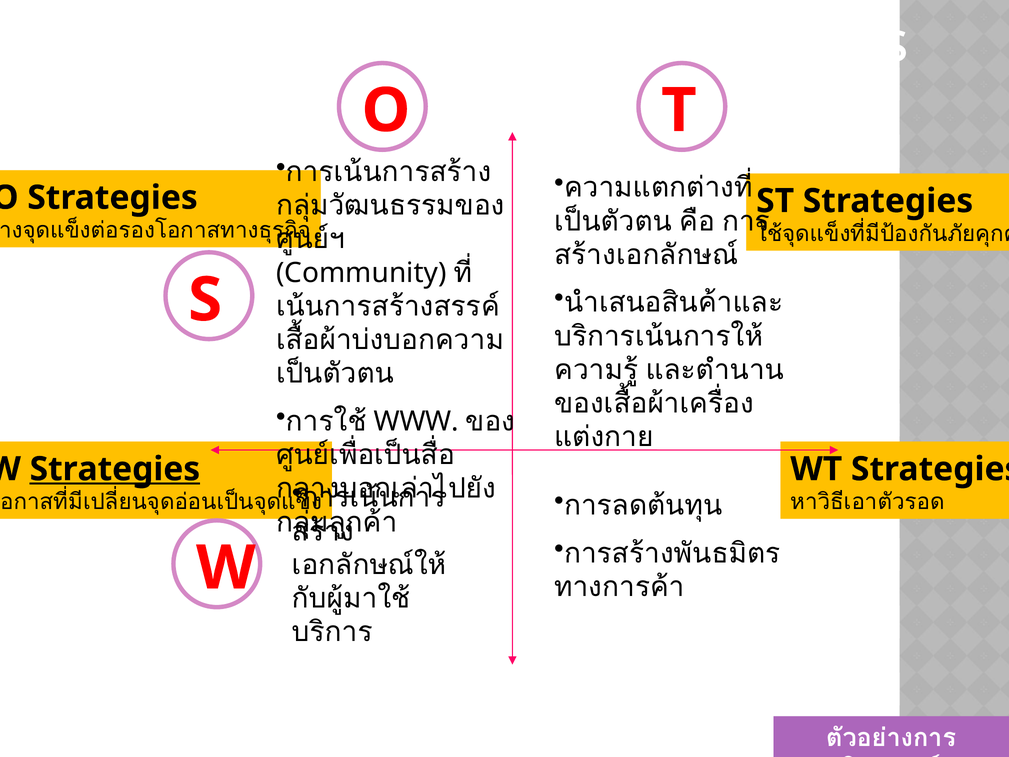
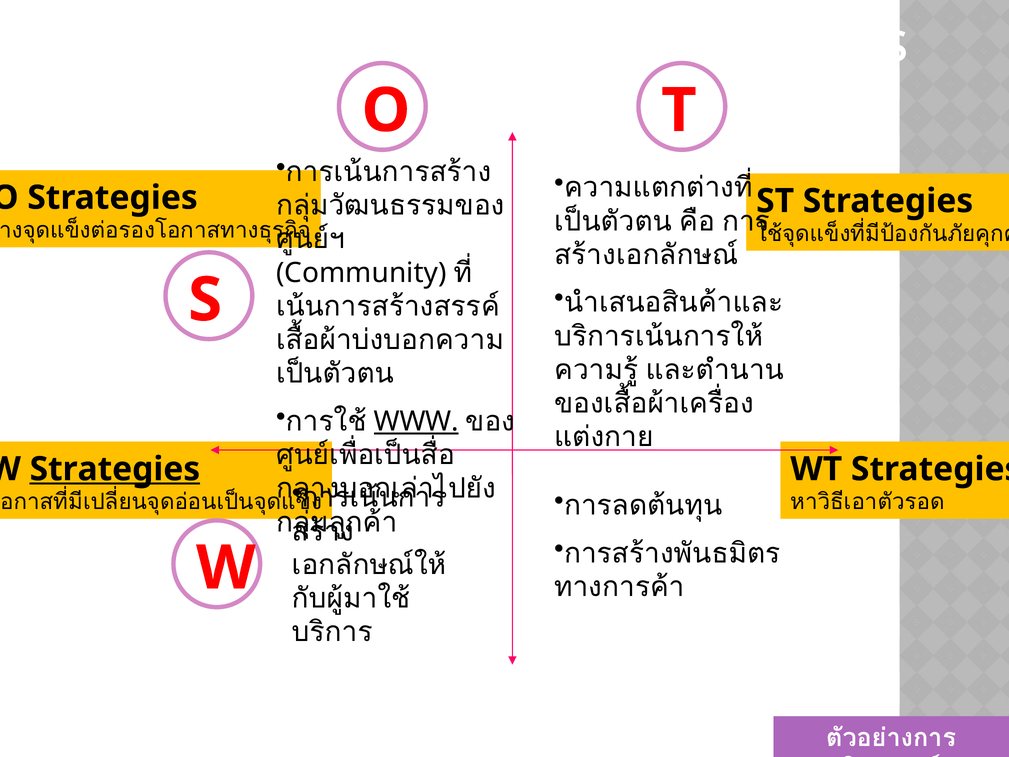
WWW underline: none -> present
